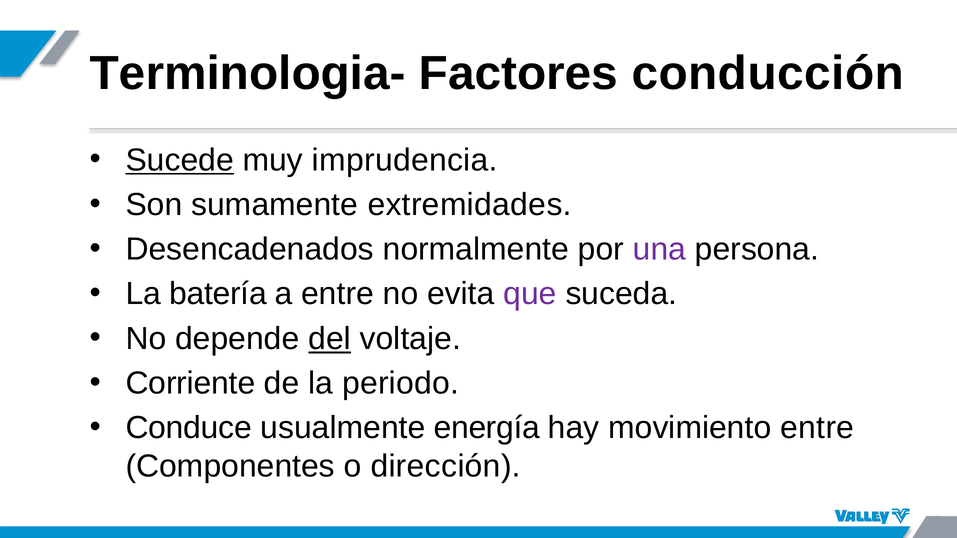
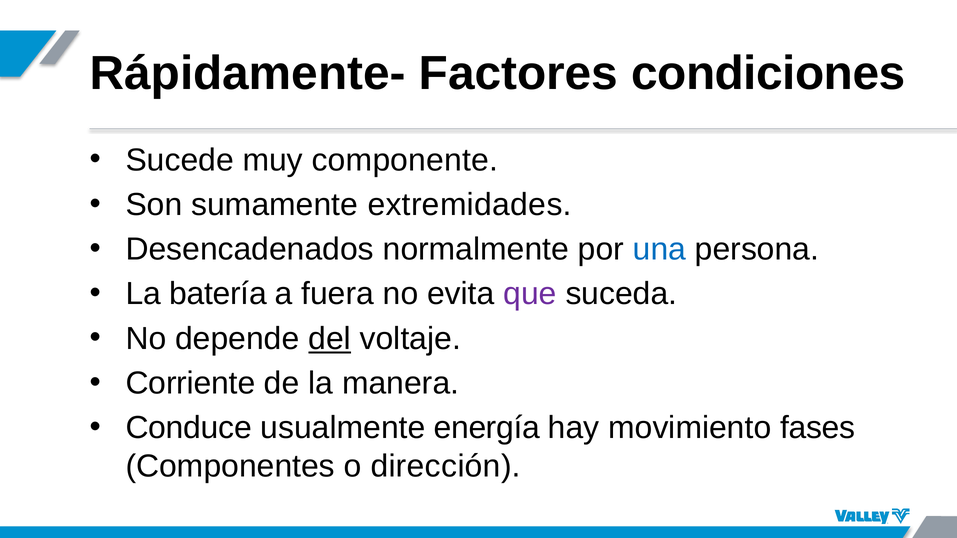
Terminologia-: Terminologia- -> Rápidamente-
conducción: conducción -> condiciones
Sucede underline: present -> none
imprudencia: imprudencia -> componente
una colour: purple -> blue
a entre: entre -> fuera
periodo: periodo -> manera
movimiento entre: entre -> fases
